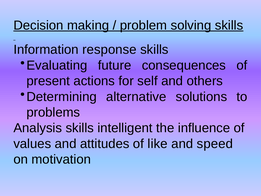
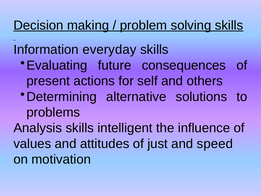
response: response -> everyday
like: like -> just
